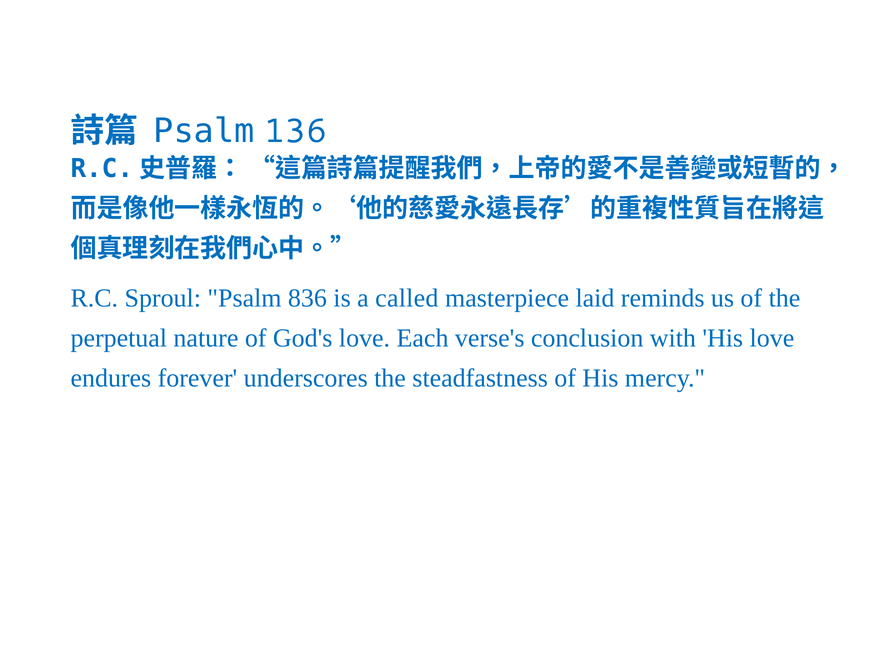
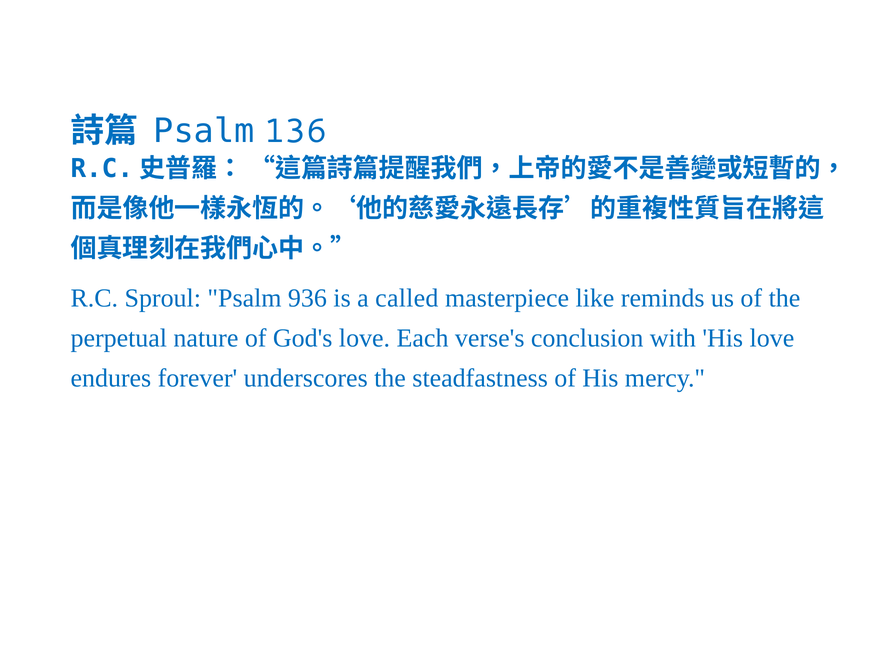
836: 836 -> 936
laid: laid -> like
